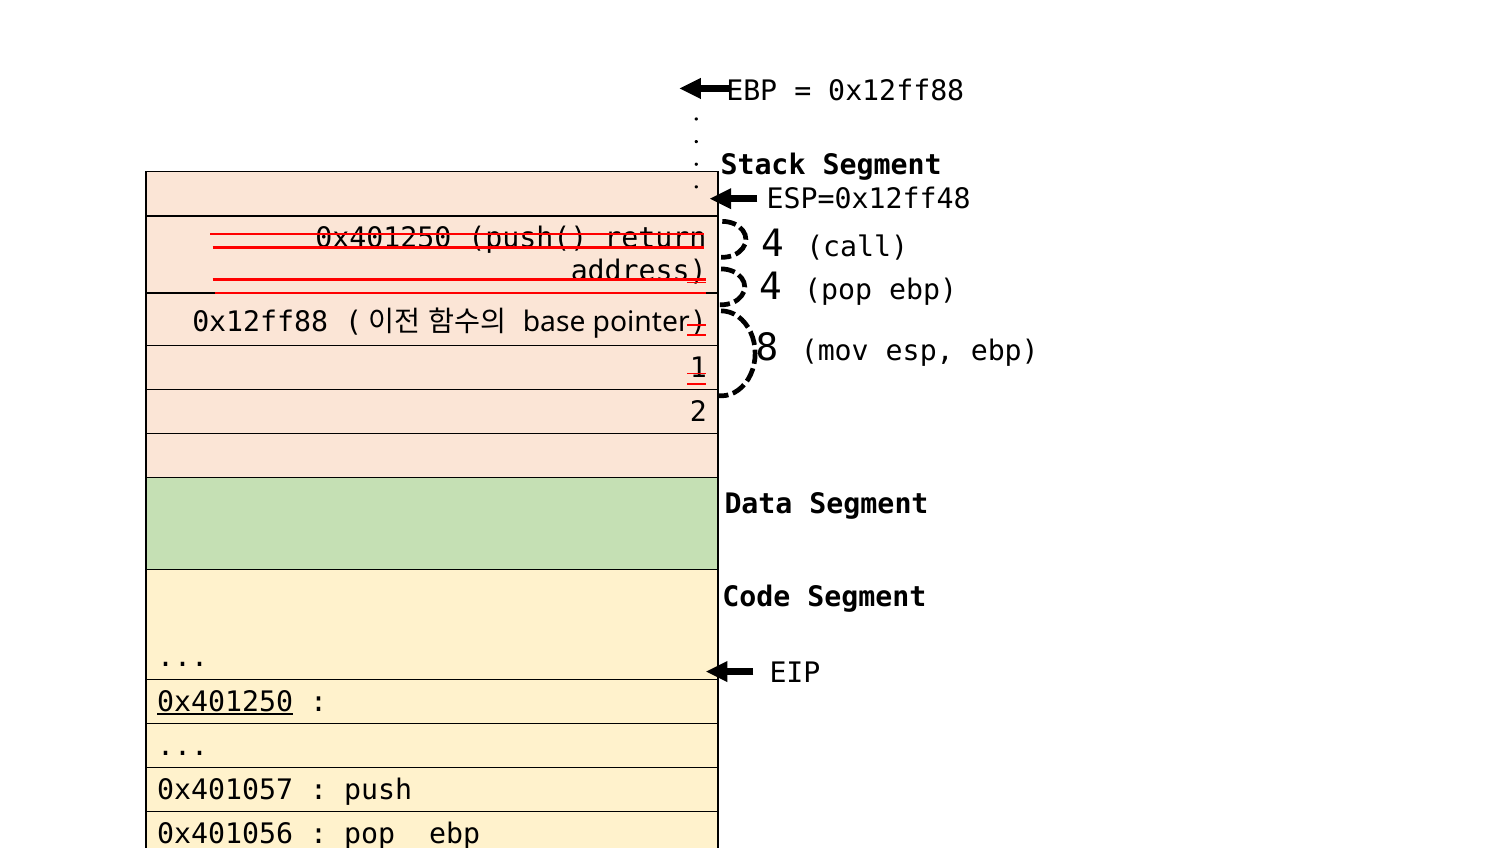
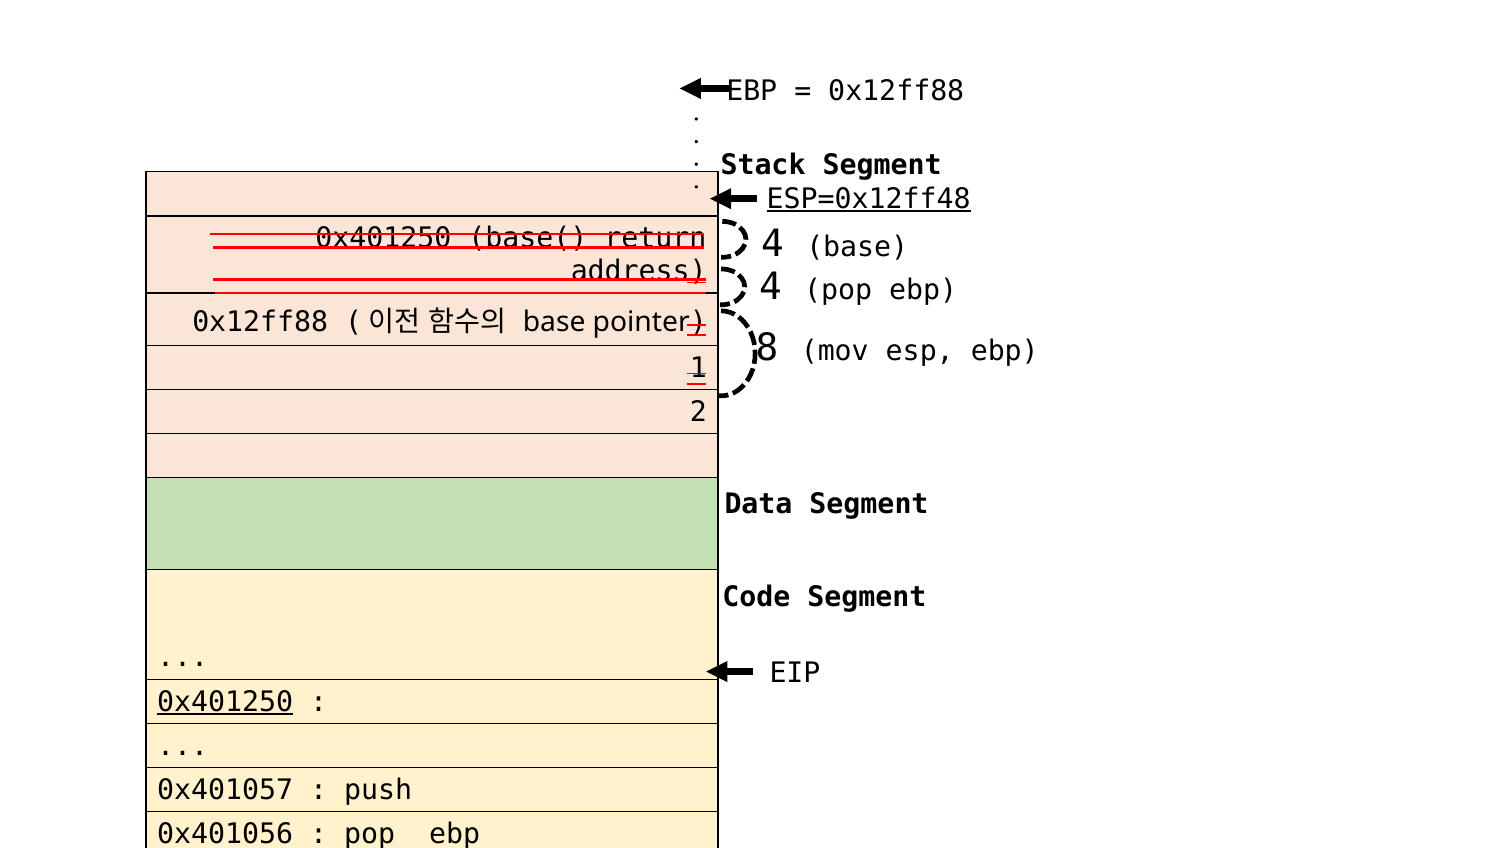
ESP=0x12ff48 underline: none -> present
push(: push( -> base(
4 call: call -> base
